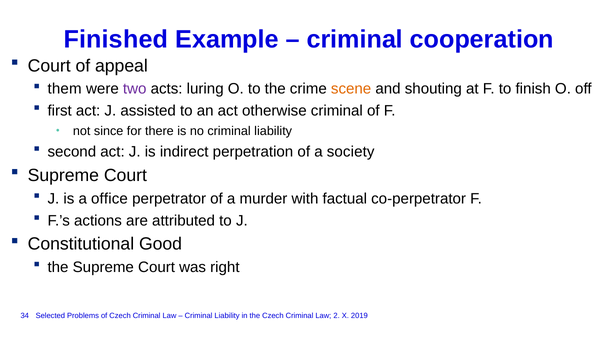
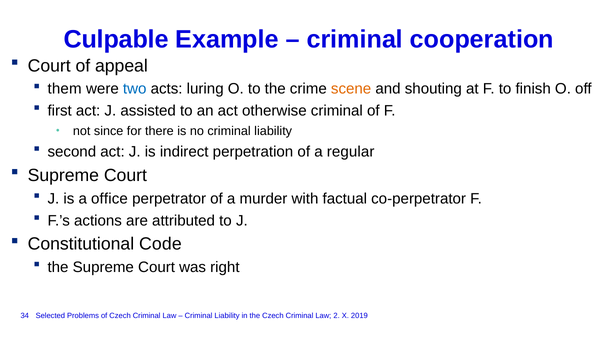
Finished: Finished -> Culpable
two colour: purple -> blue
society: society -> regular
Good: Good -> Code
